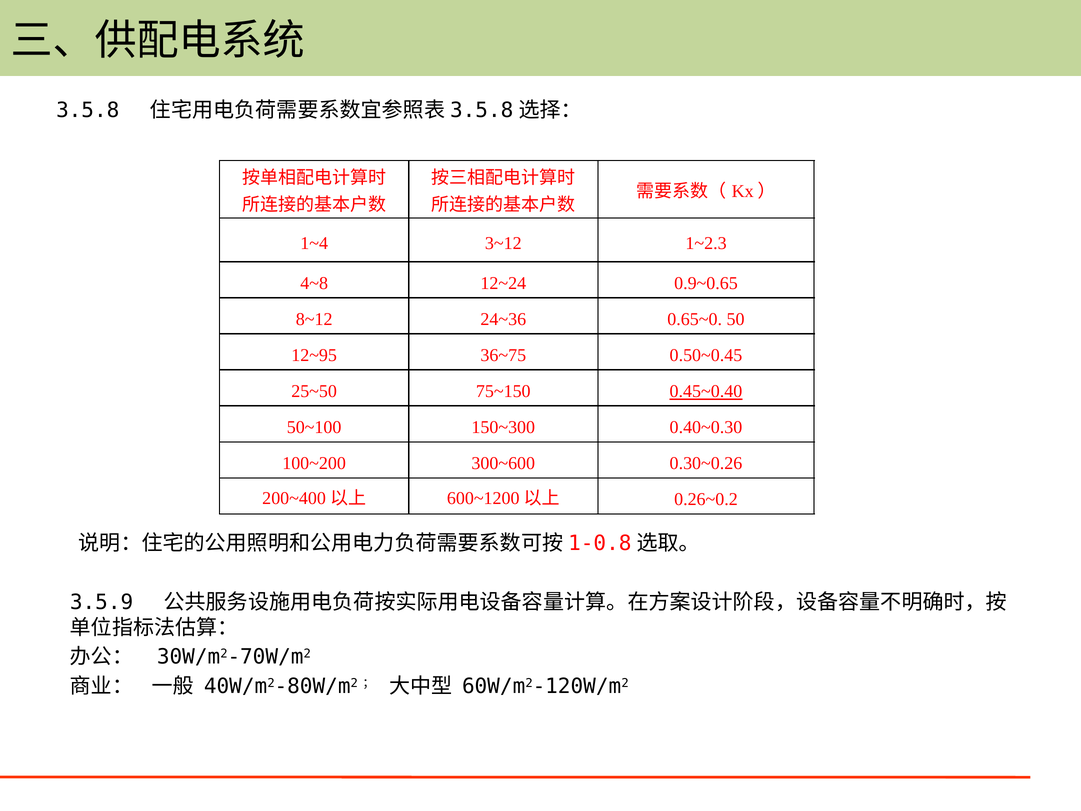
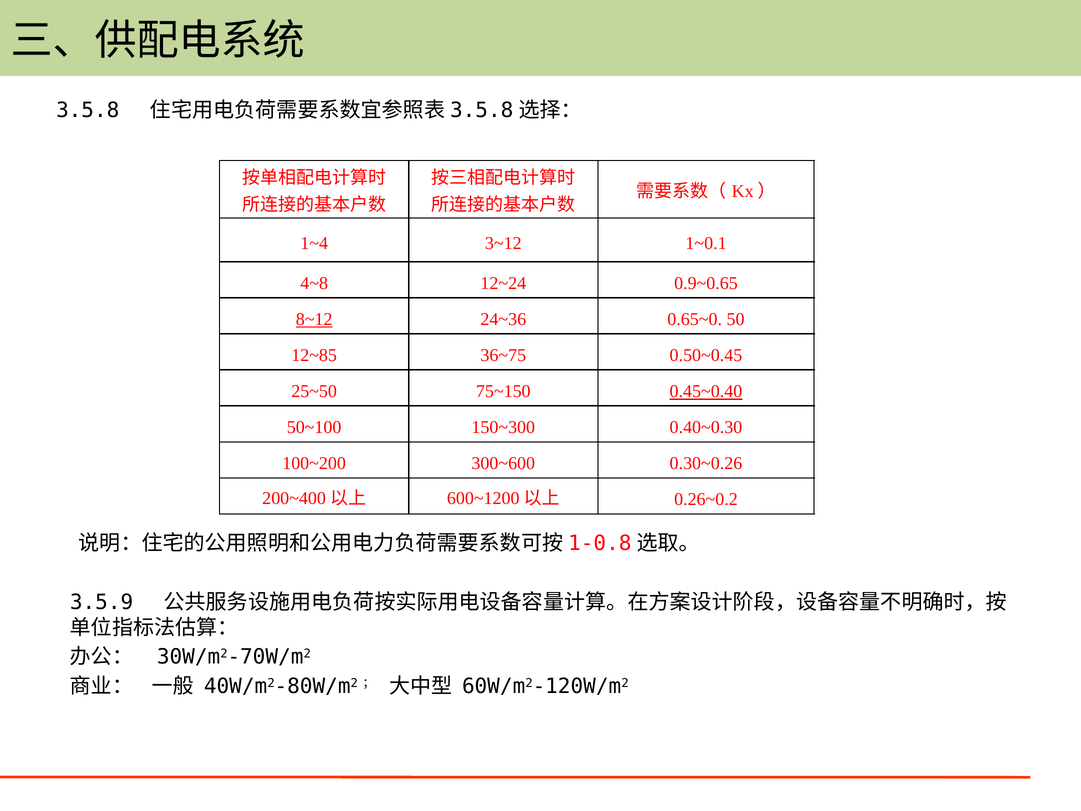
1~2.3: 1~2.3 -> 1~0.1
8~12 underline: none -> present
12~95: 12~95 -> 12~85
